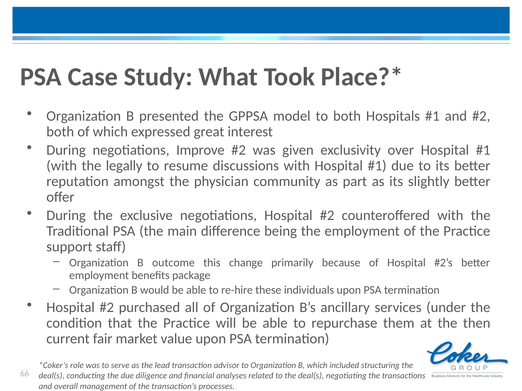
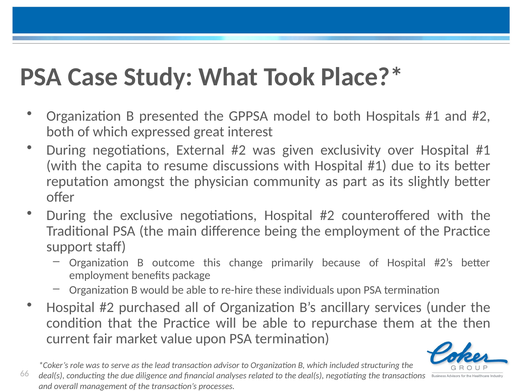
Improve: Improve -> External
legally: legally -> capita
